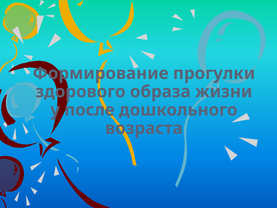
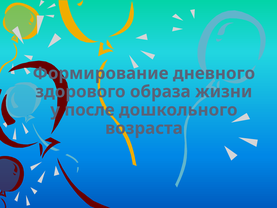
прогулки: прогулки -> дневного
